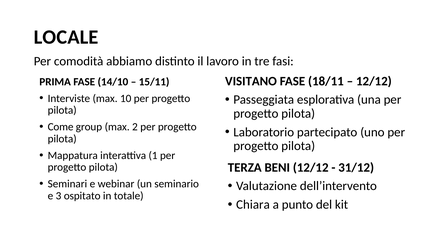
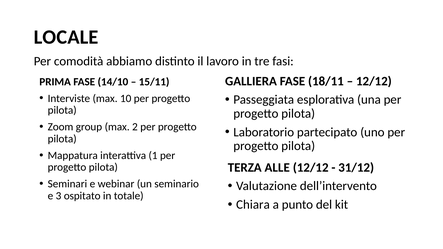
VISITANO: VISITANO -> GALLIERA
Come: Come -> Zoom
BENI: BENI -> ALLE
